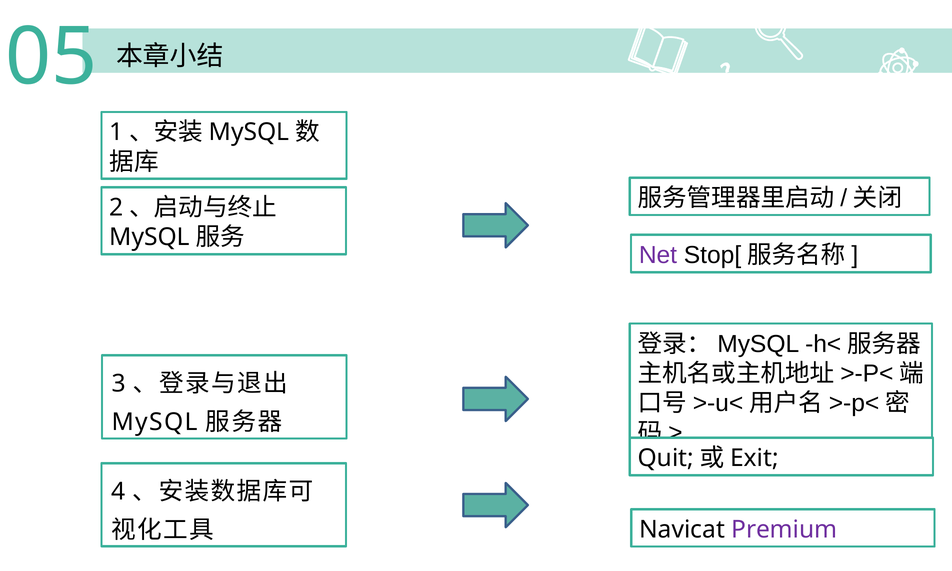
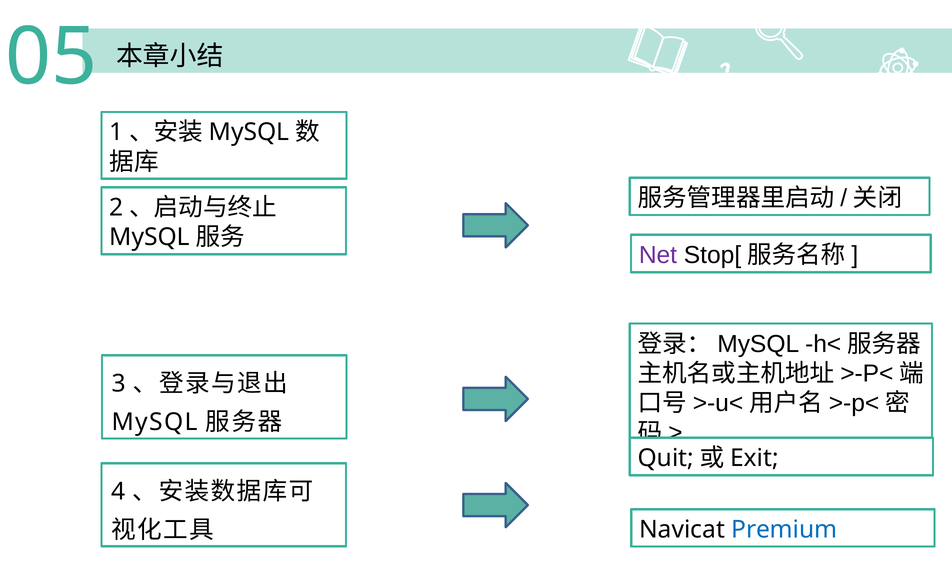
Premium colour: purple -> blue
